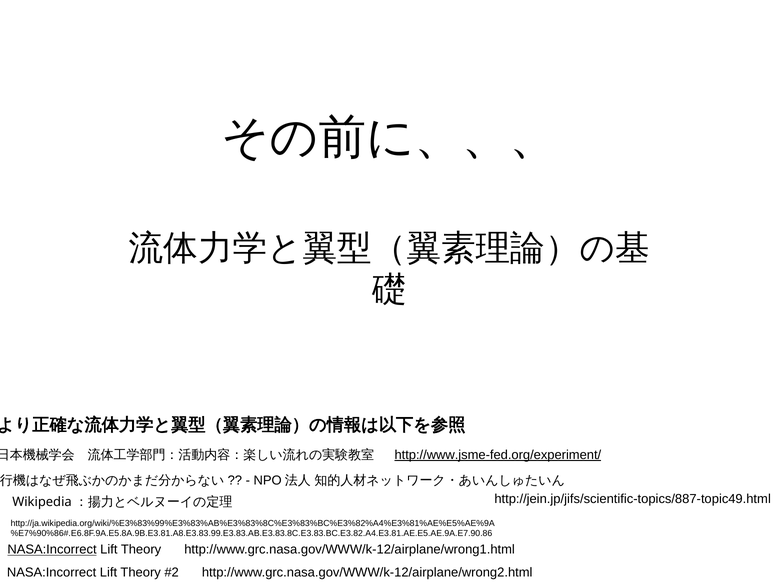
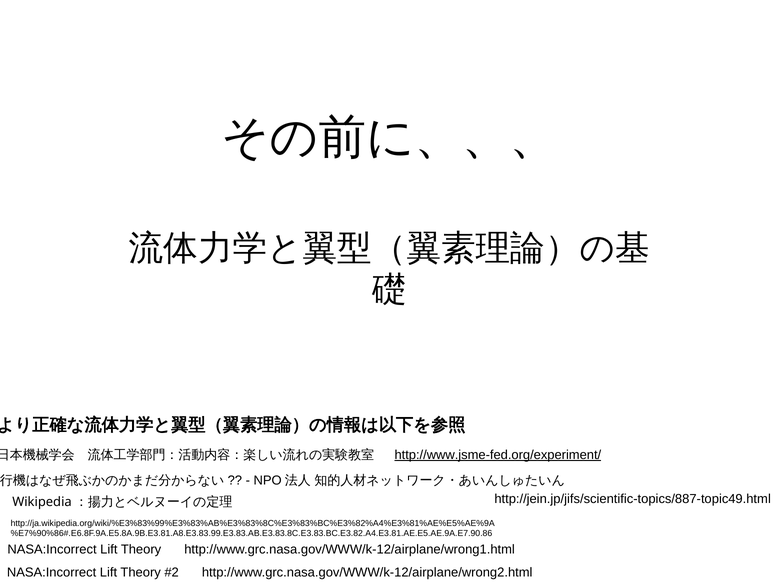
NASA:Incorrect at (52, 549) underline: present -> none
